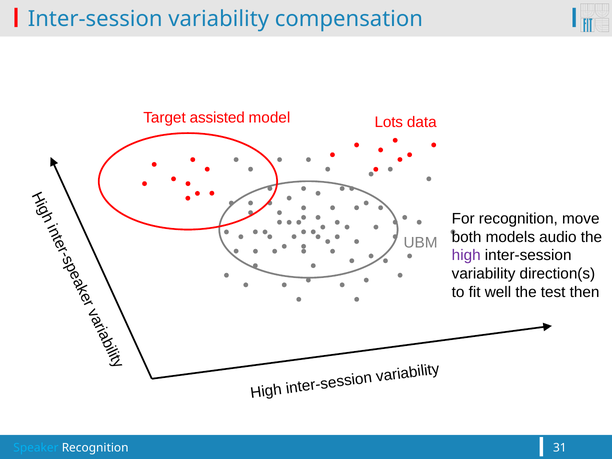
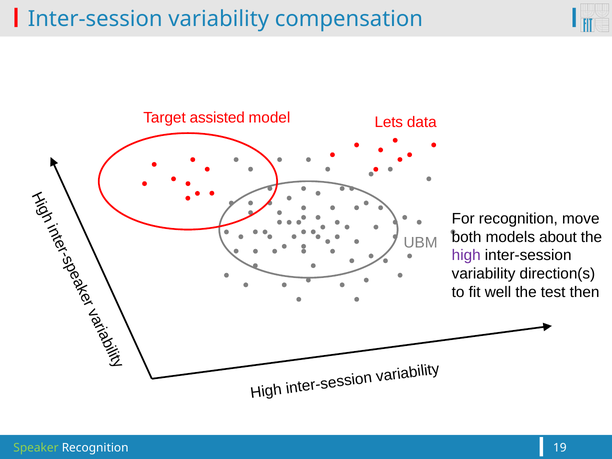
Lots: Lots -> Lets
audio: audio -> about
Speaker colour: light blue -> light green
31: 31 -> 19
